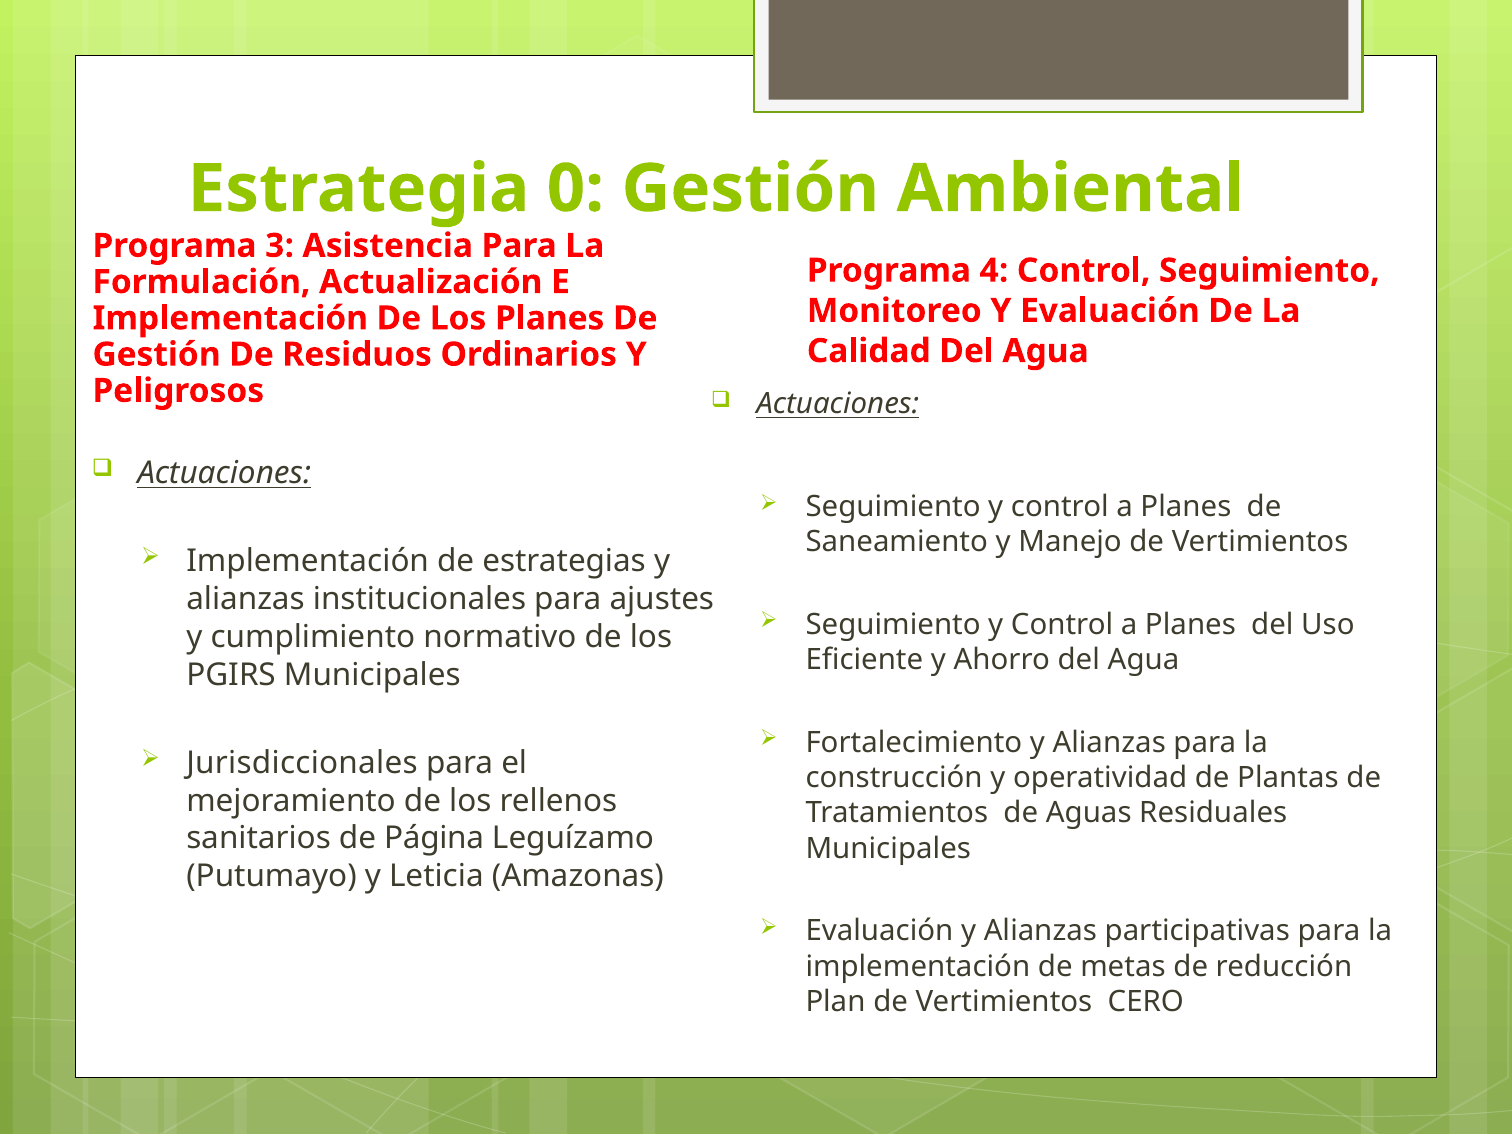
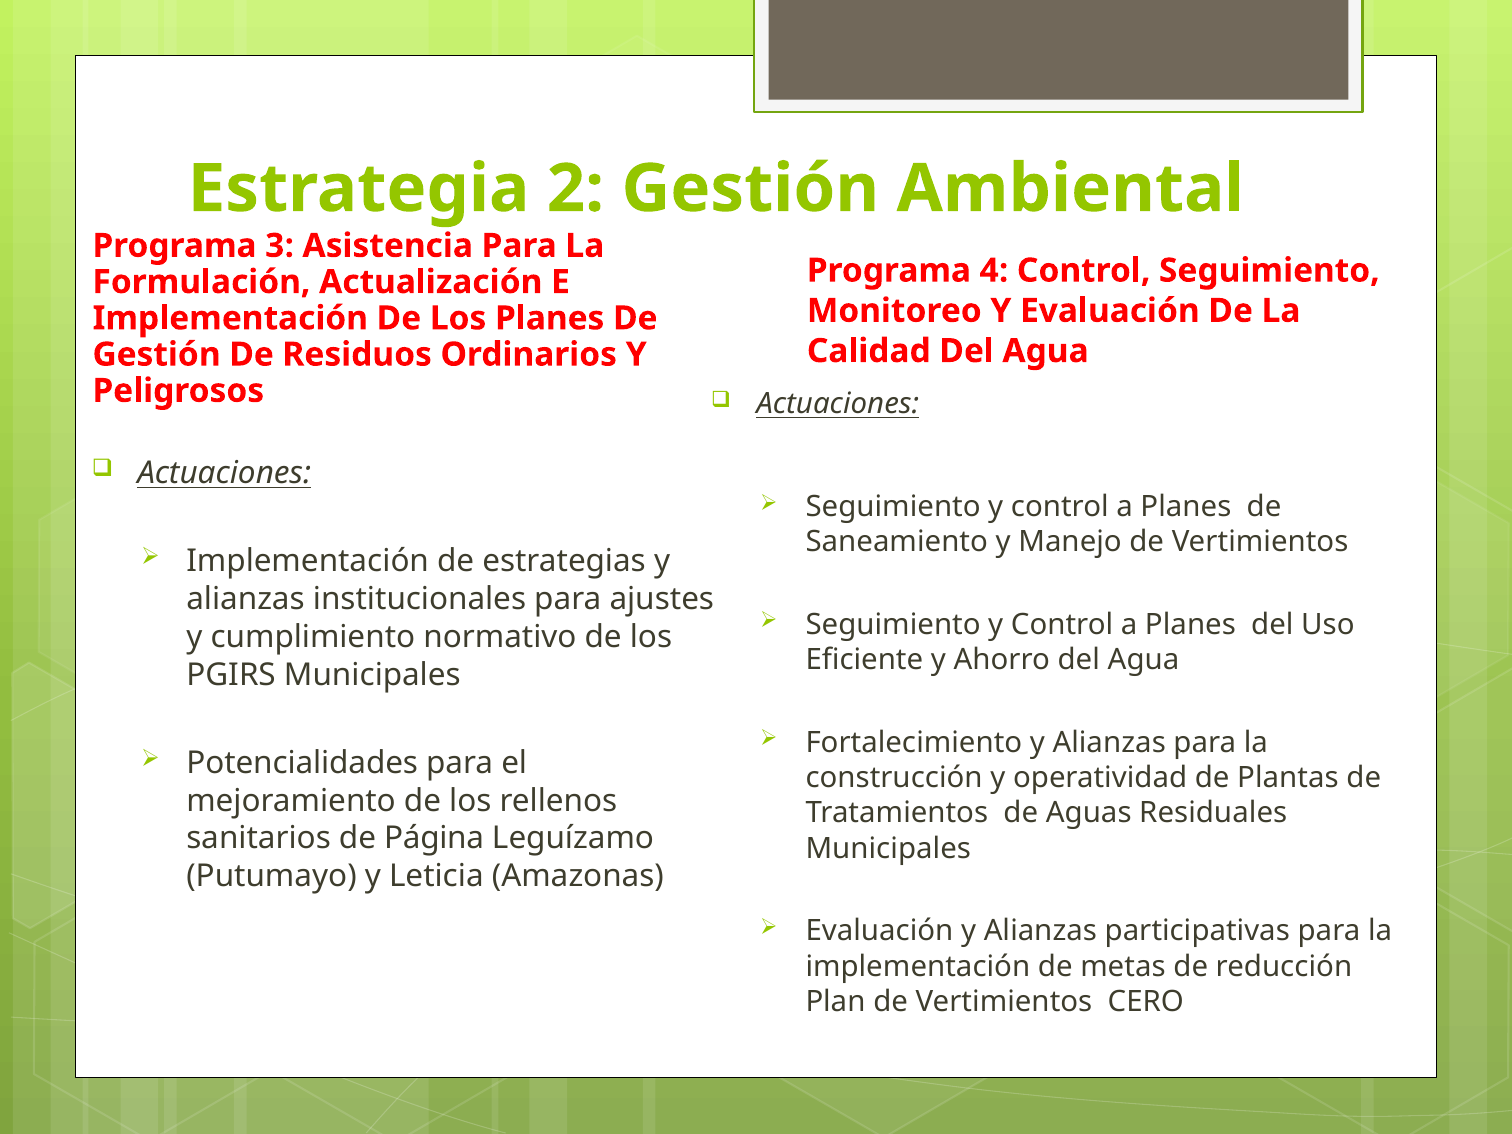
0: 0 -> 2
Jurisdiccionales: Jurisdiccionales -> Potencialidades
